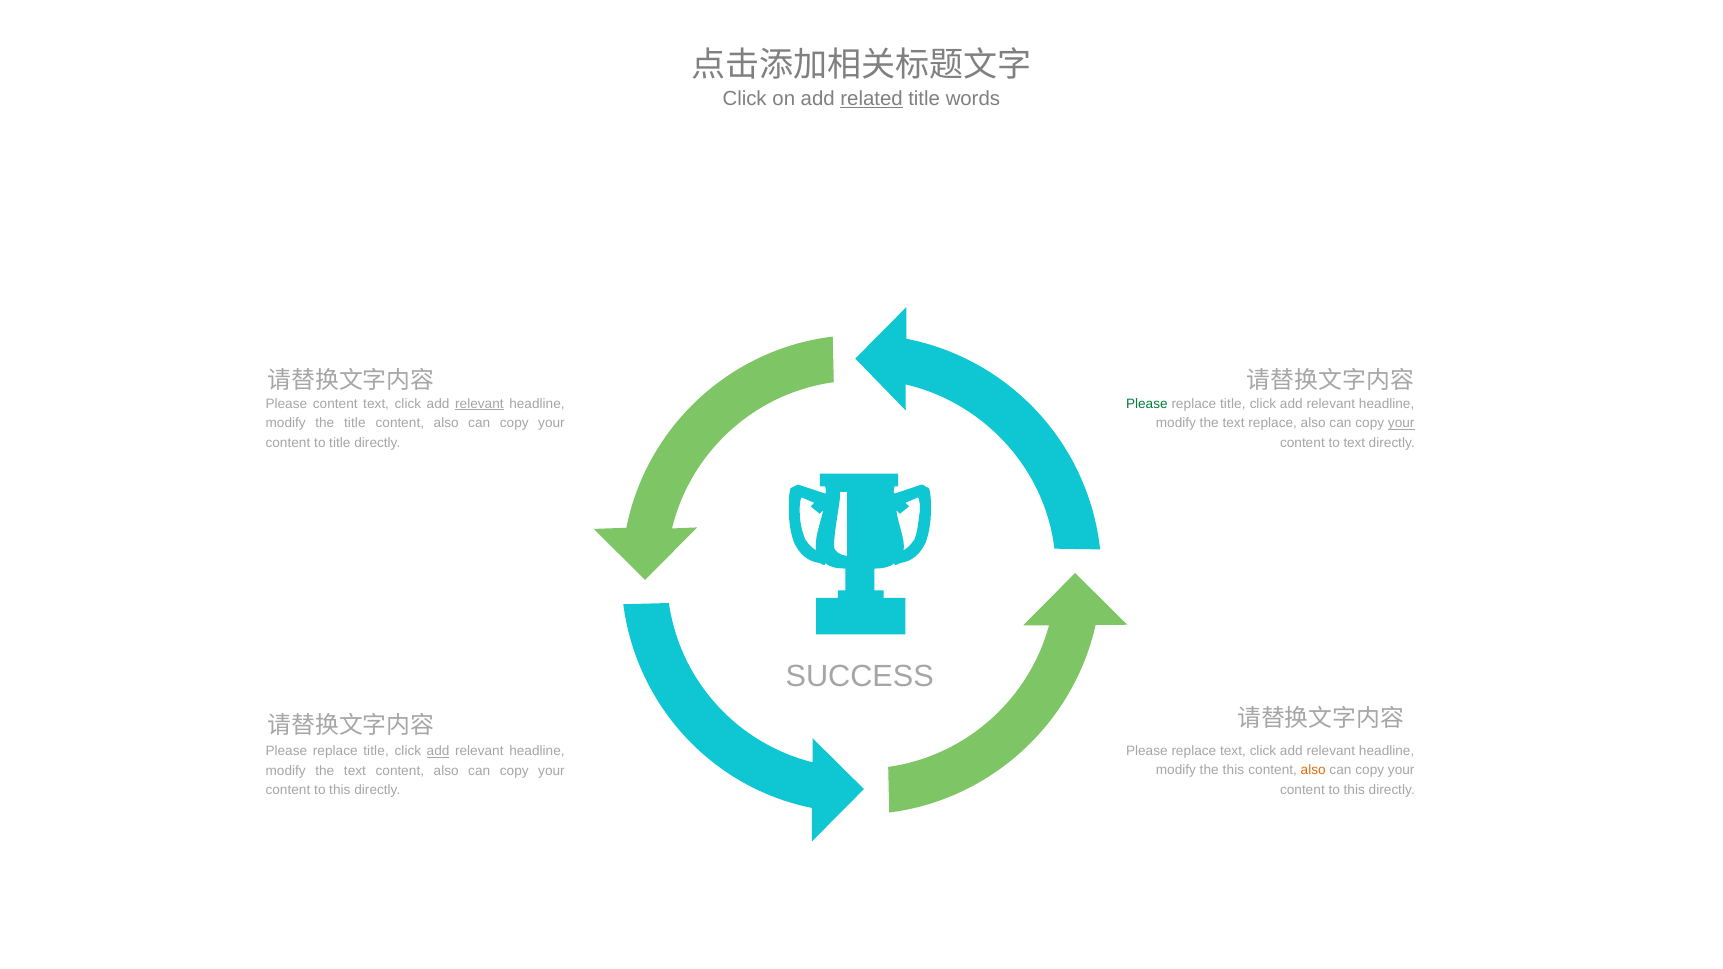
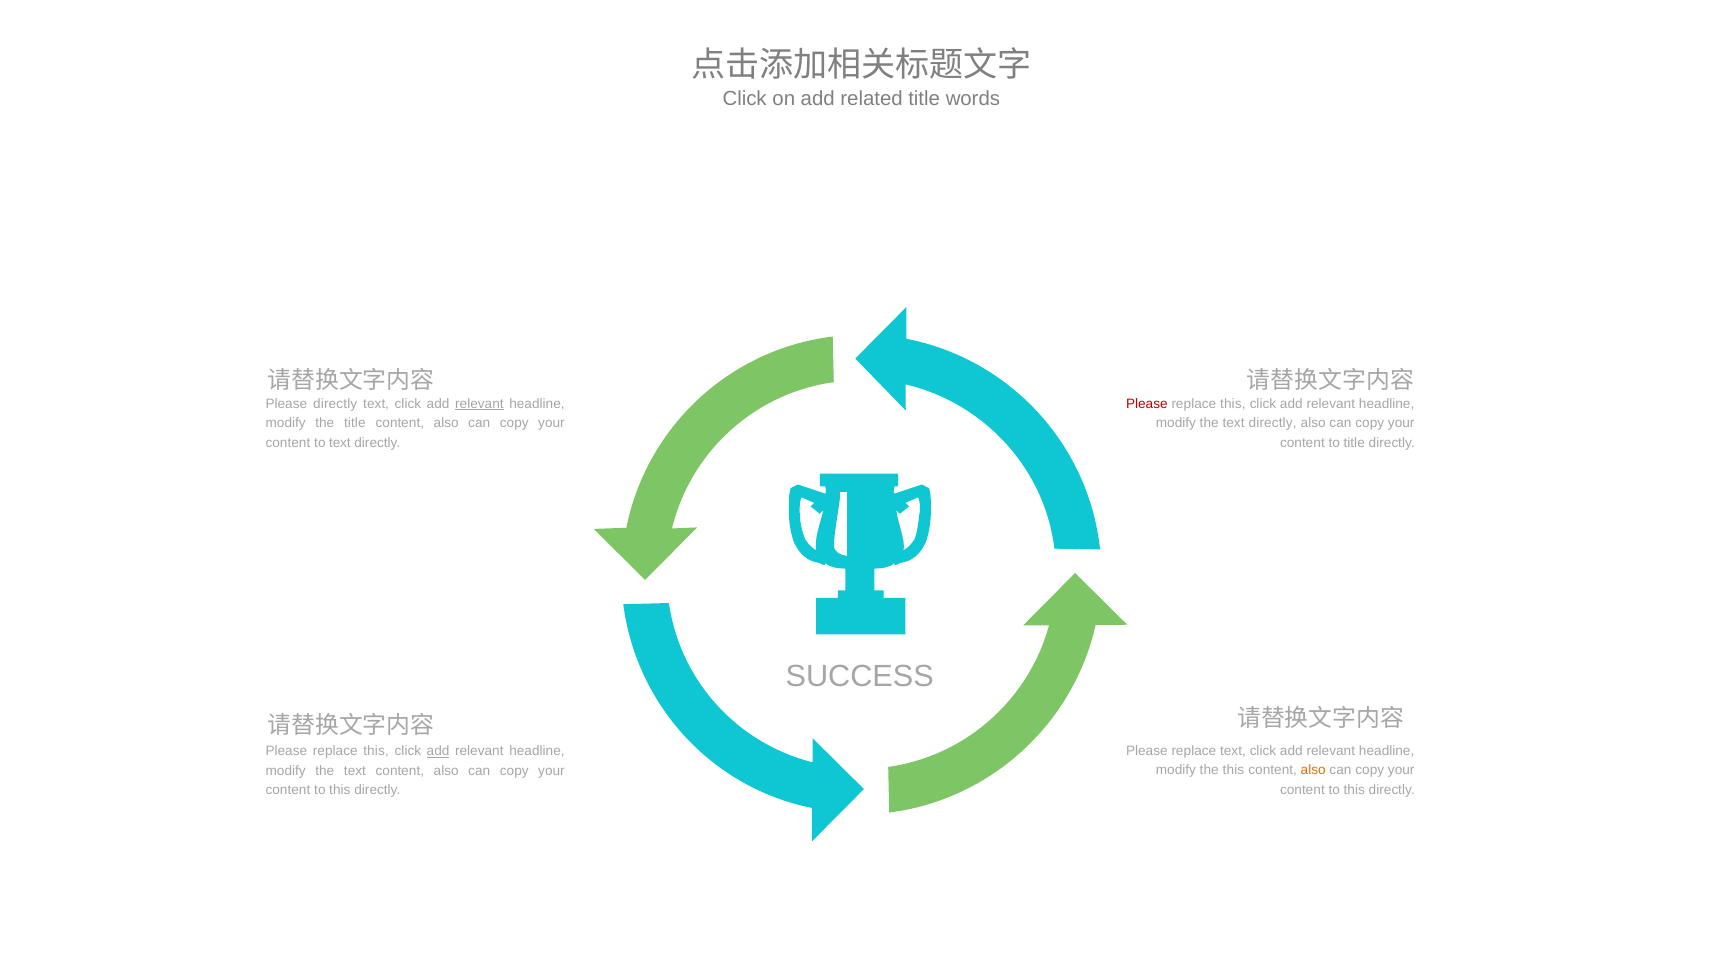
related underline: present -> none
Please content: content -> directly
Please at (1147, 404) colour: green -> red
title at (1233, 404): title -> this
the text replace: replace -> directly
your at (1401, 423) underline: present -> none
to title: title -> text
to text: text -> title
title at (376, 751): title -> this
